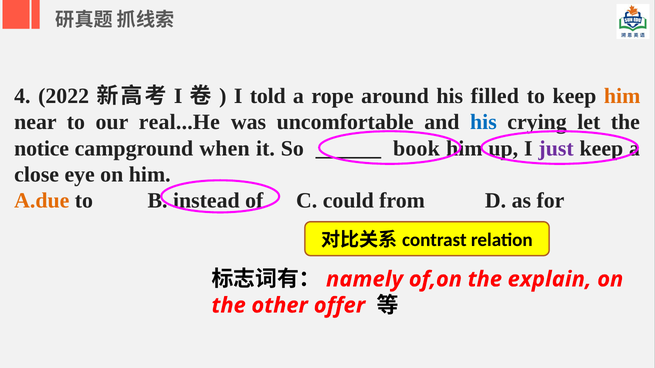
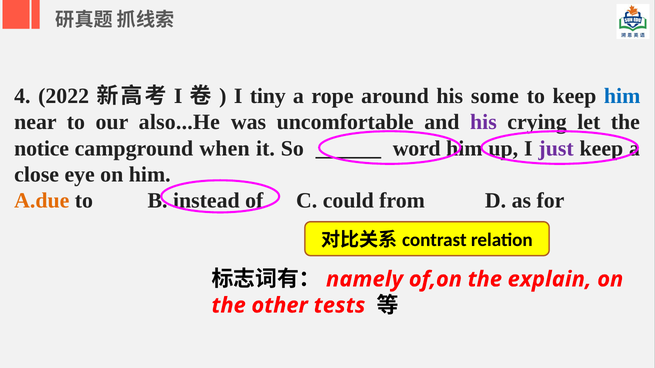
told: told -> tiny
filled: filled -> some
him at (622, 96) colour: orange -> blue
real...He: real...He -> also...He
his at (483, 122) colour: blue -> purple
book: book -> word
offer: offer -> tests
